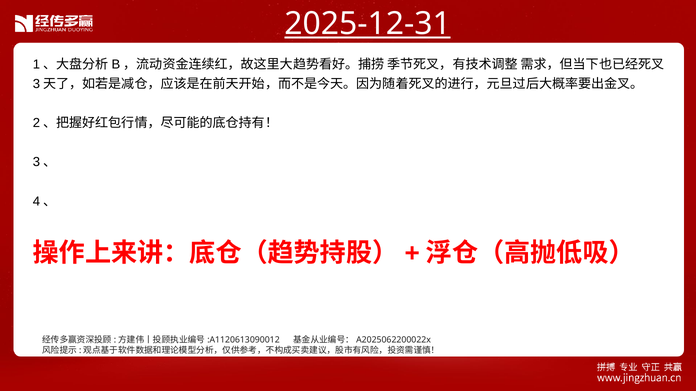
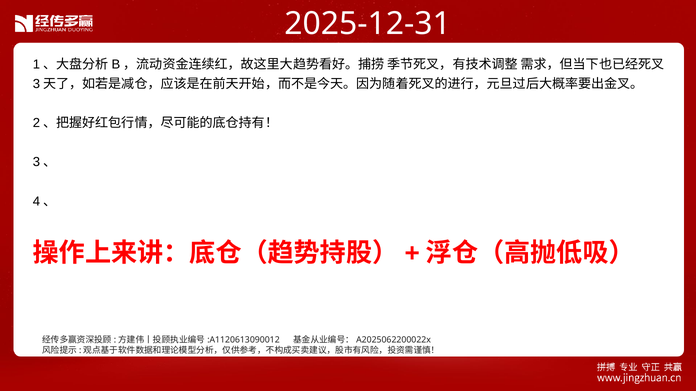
2025-12-31 underline: present -> none
